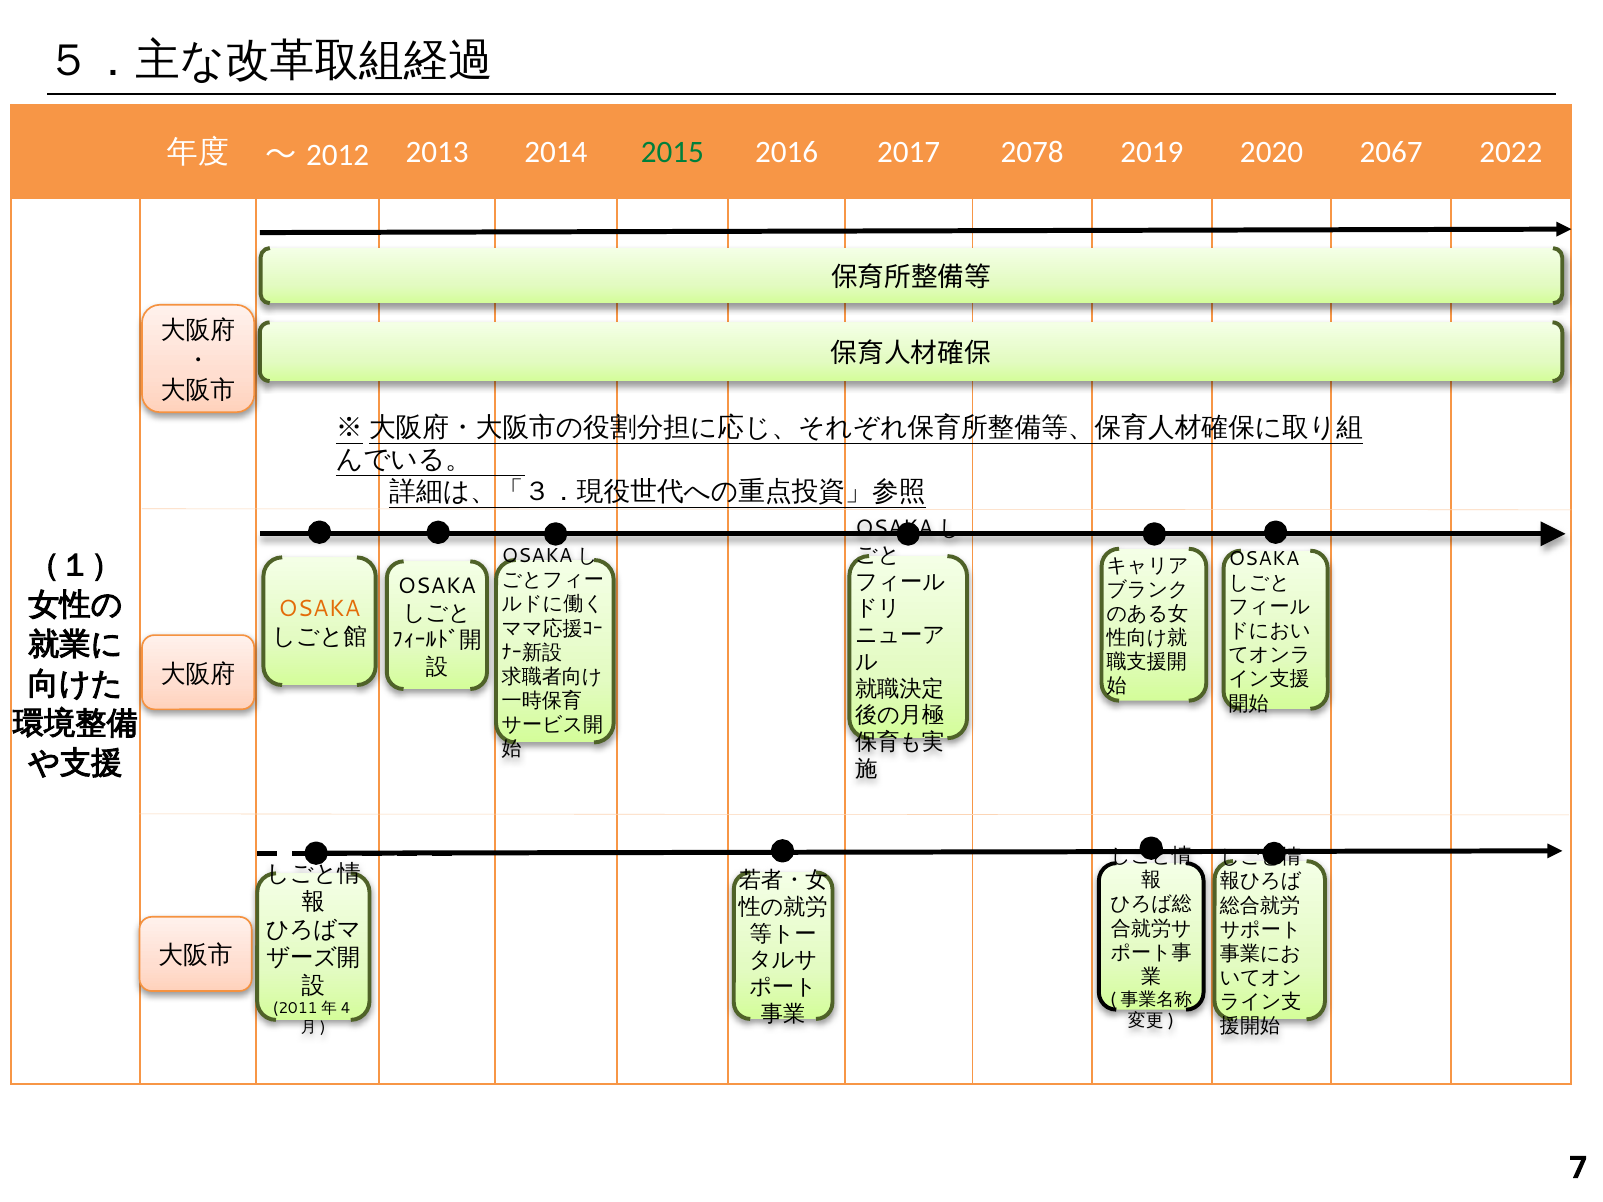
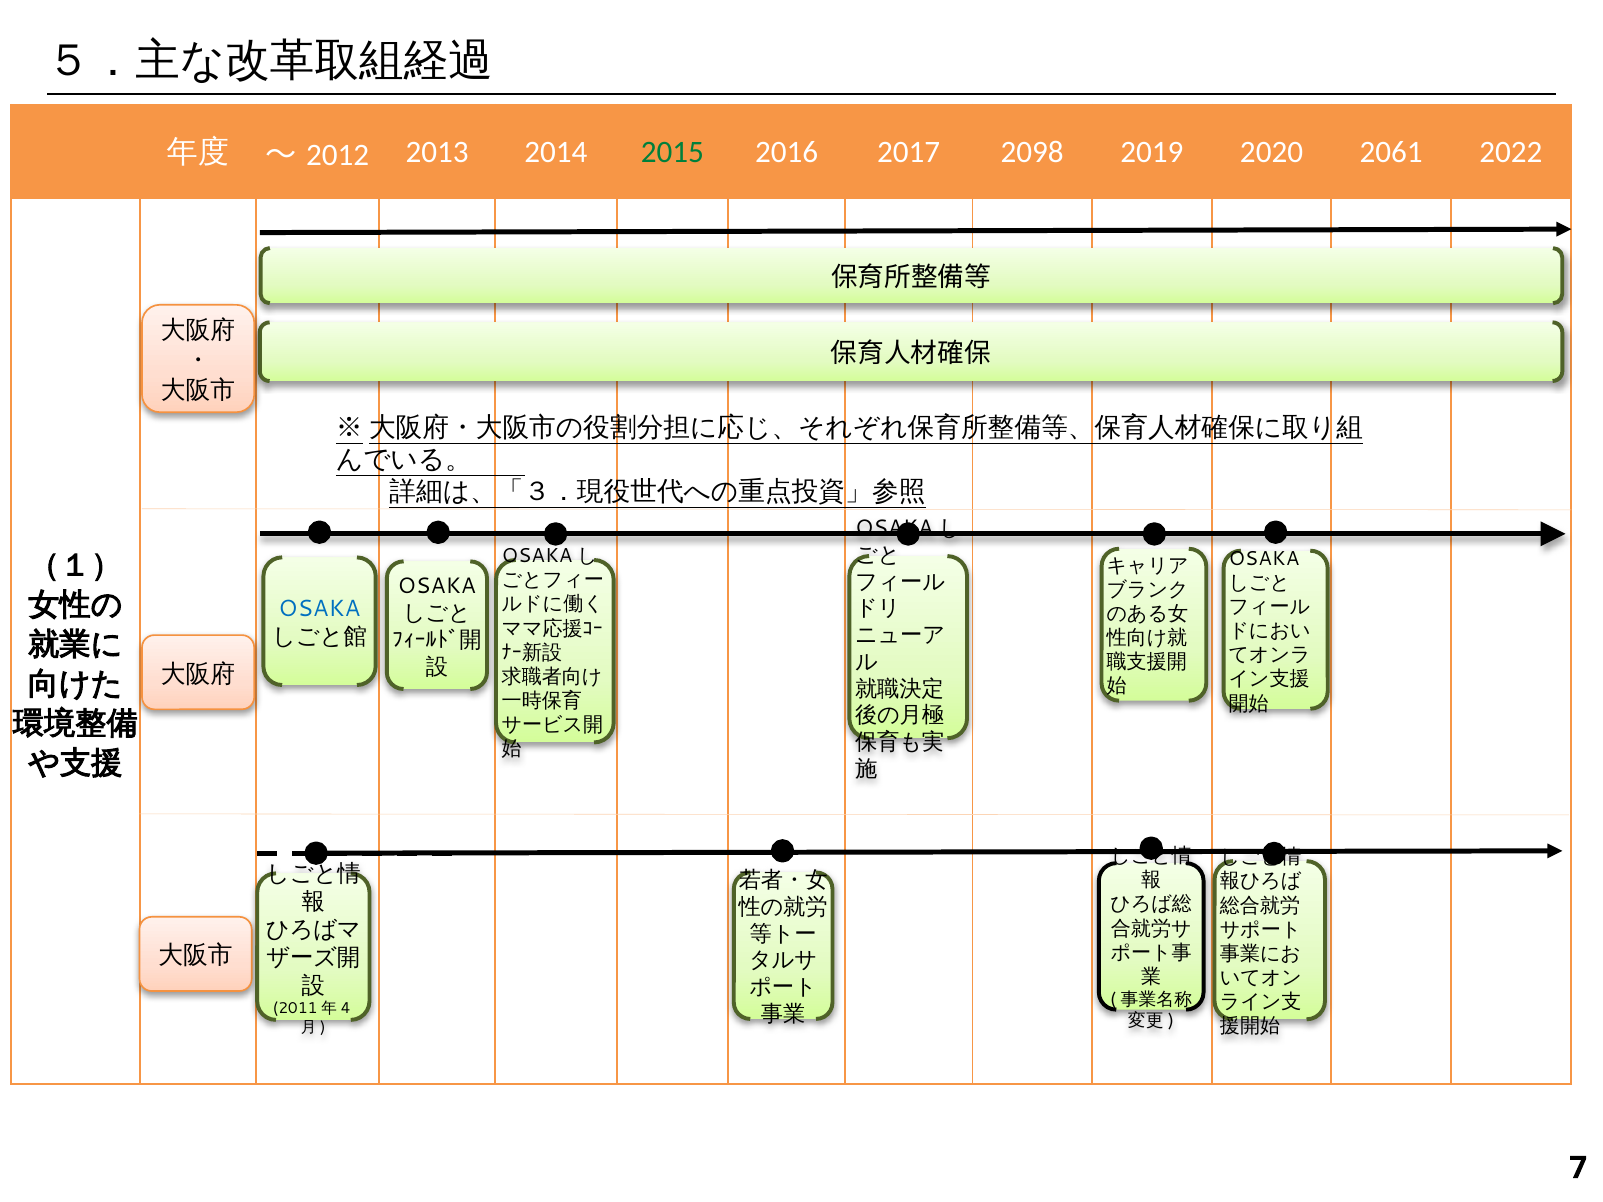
2078: 2078 -> 2098
2067: 2067 -> 2061
OSAKA at (319, 609) colour: orange -> blue
